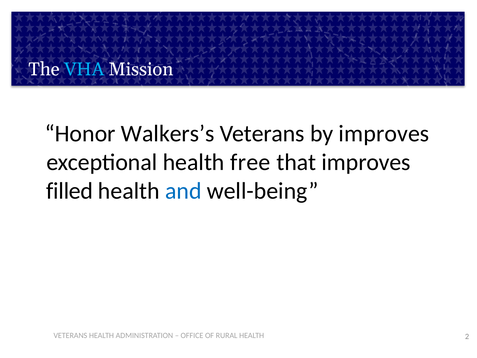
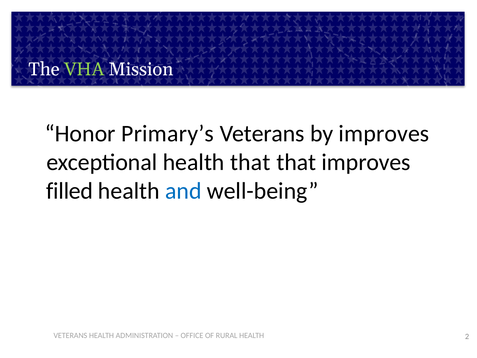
VHA colour: light blue -> light green
Walkers’s: Walkers’s -> Primary’s
health free: free -> that
